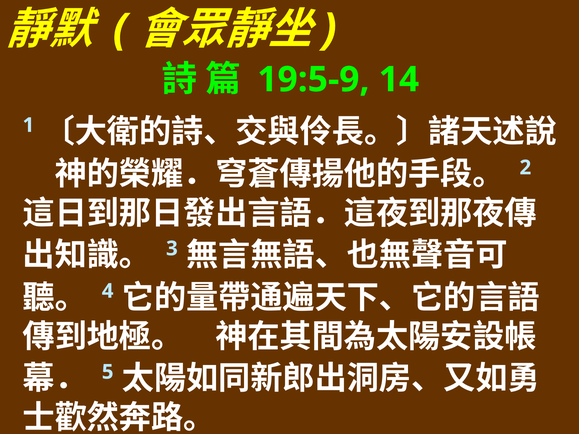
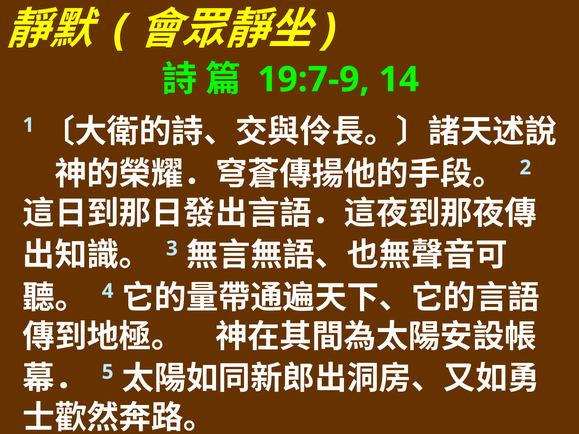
19:5-9: 19:5-9 -> 19:7-9
